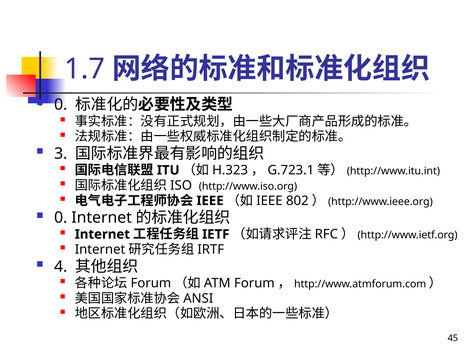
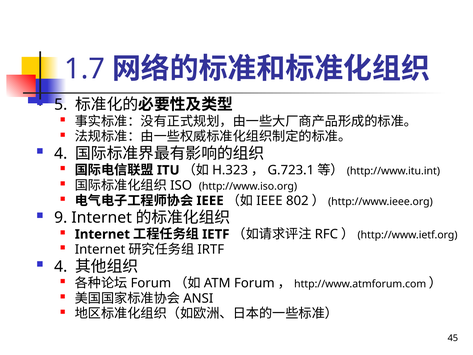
0 at (61, 105): 0 -> 5
3 at (61, 153): 3 -> 4
0 at (61, 218): 0 -> 9
